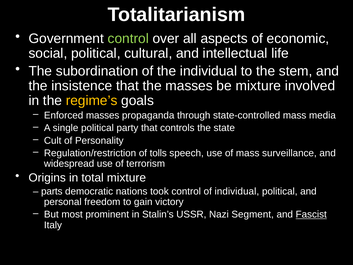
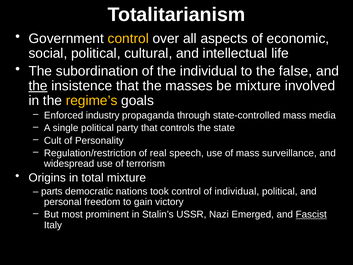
control at (128, 39) colour: light green -> yellow
stem: stem -> false
the at (38, 86) underline: none -> present
Enforced masses: masses -> industry
tolls: tolls -> real
Segment: Segment -> Emerged
